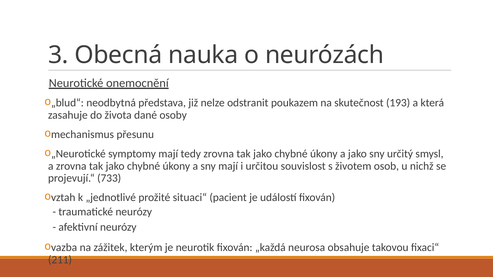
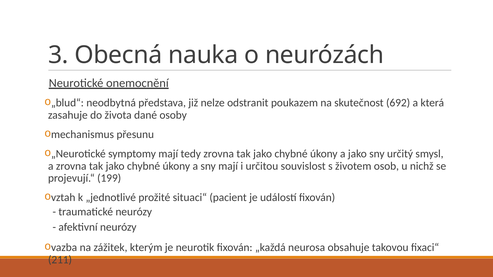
193: 193 -> 692
733: 733 -> 199
